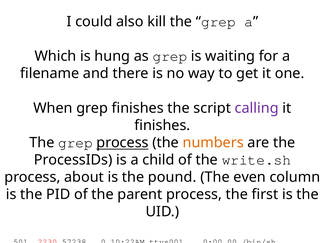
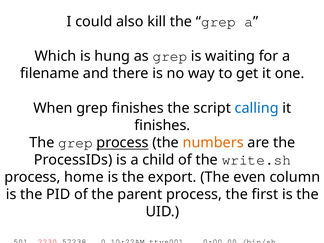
calling colour: purple -> blue
about: about -> home
pound: pound -> export
